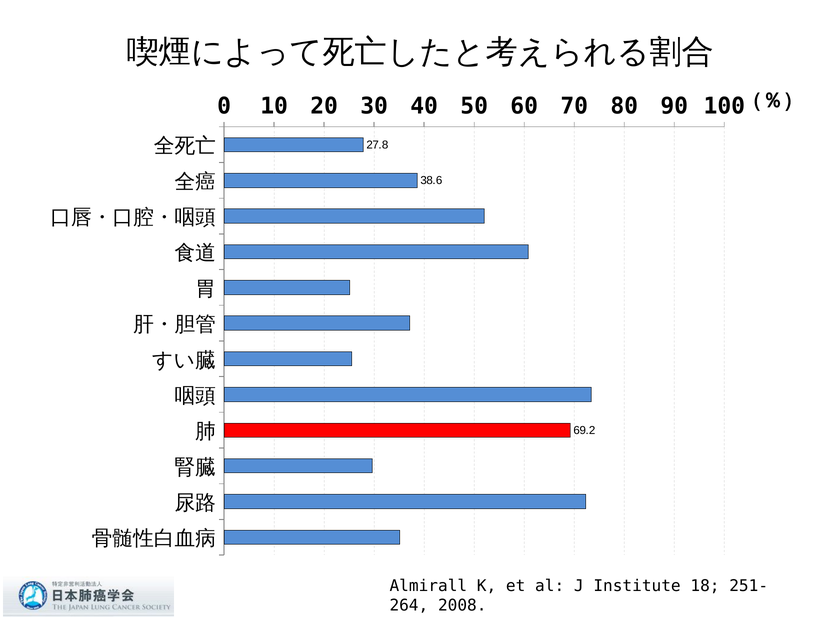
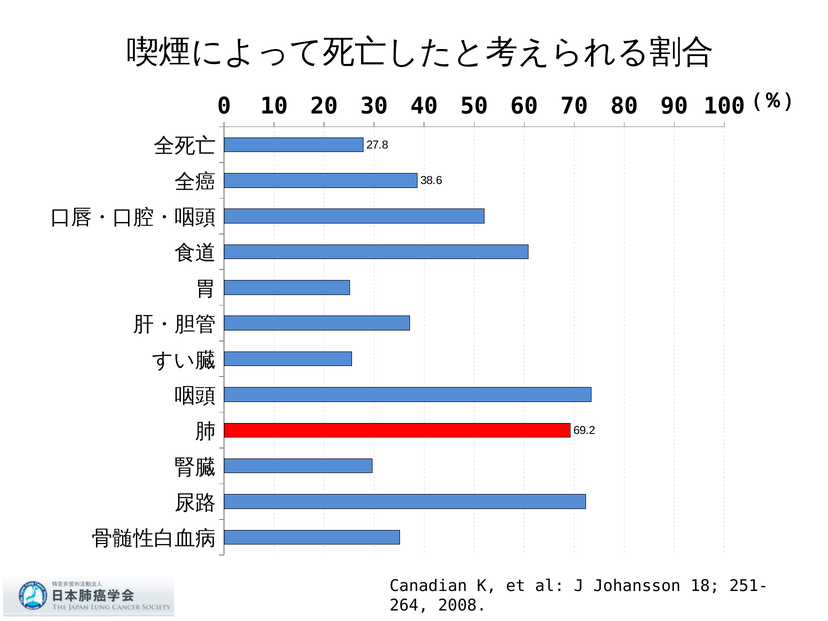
Almirall: Almirall -> Canadian
Institute: Institute -> Johansson
